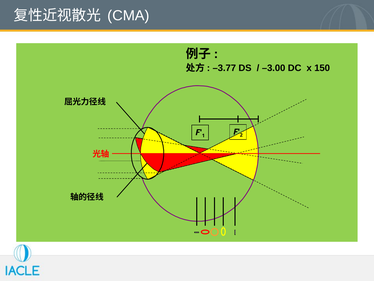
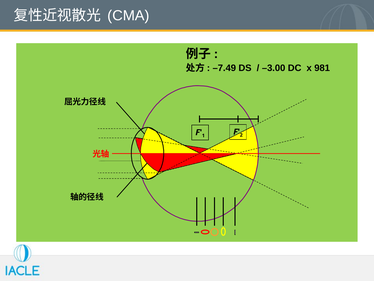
–3.77: –3.77 -> –7.49
150: 150 -> 981
